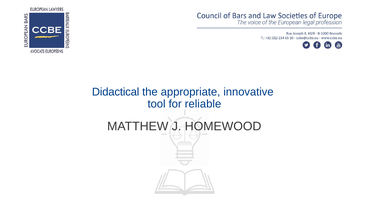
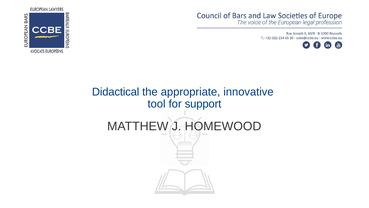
reliable: reliable -> support
